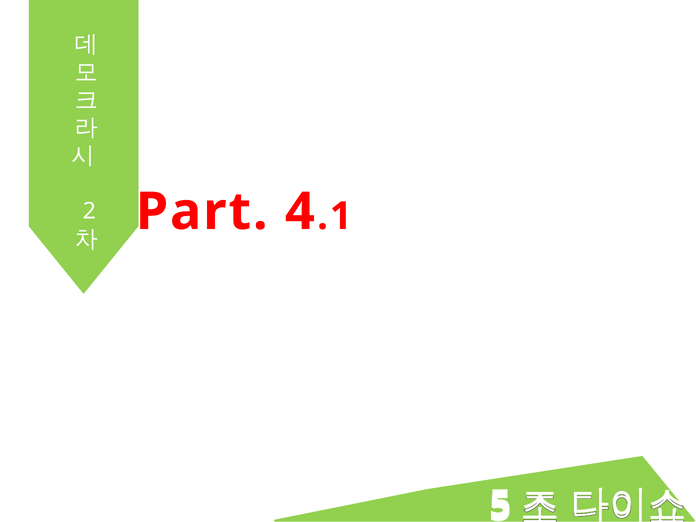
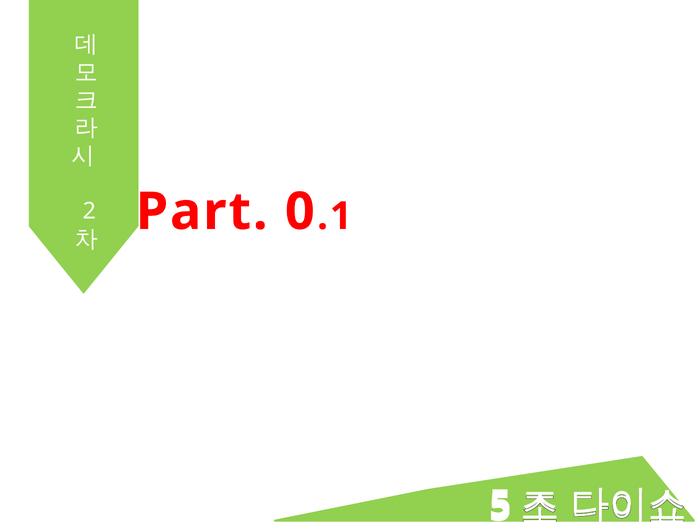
4: 4 -> 0
